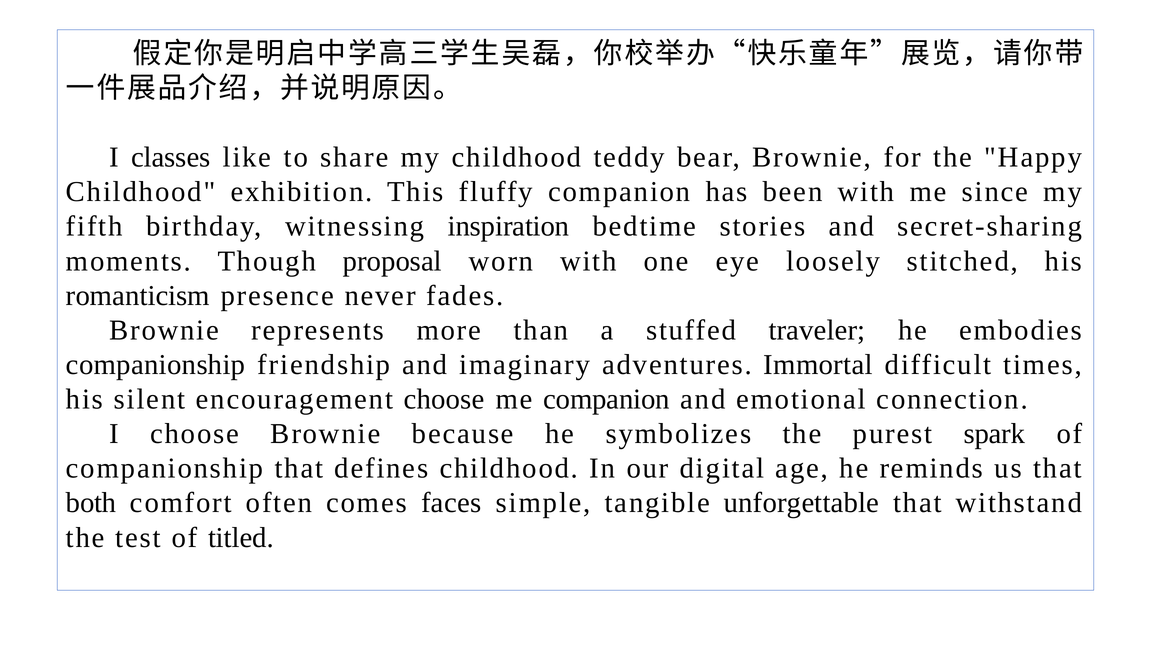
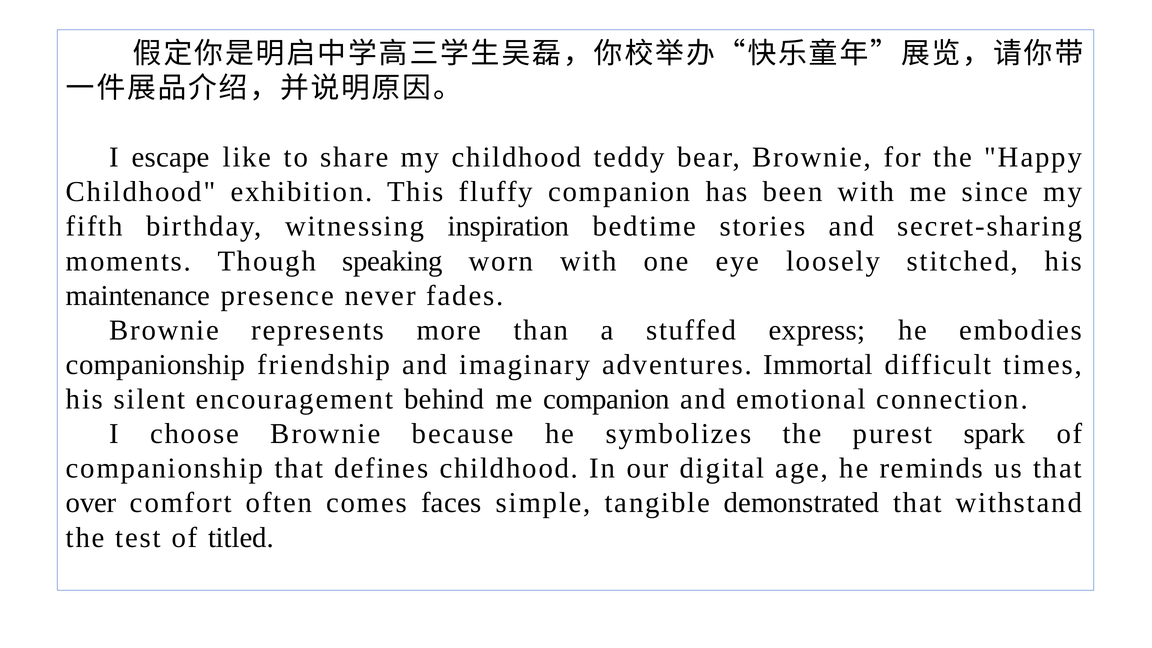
classes: classes -> escape
proposal: proposal -> speaking
romanticism: romanticism -> maintenance
traveler: traveler -> express
encouragement choose: choose -> behind
both: both -> over
unforgettable: unforgettable -> demonstrated
